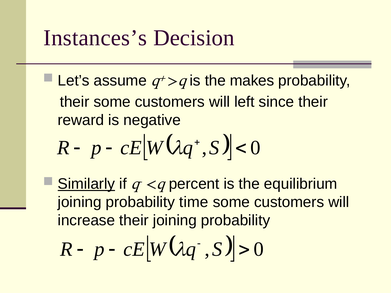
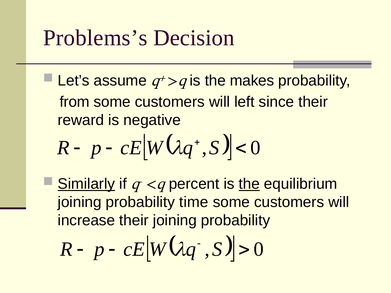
Instances’s: Instances’s -> Problems’s
their at (75, 102): their -> from
the at (249, 184) underline: none -> present
